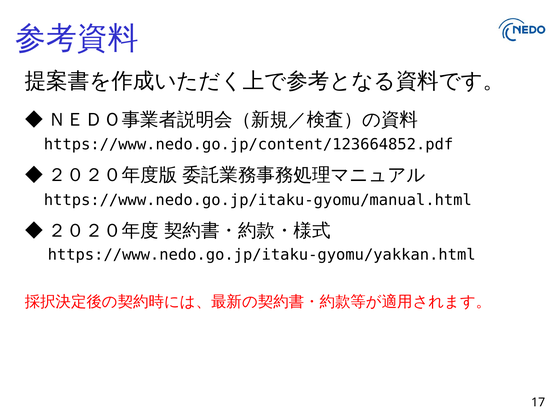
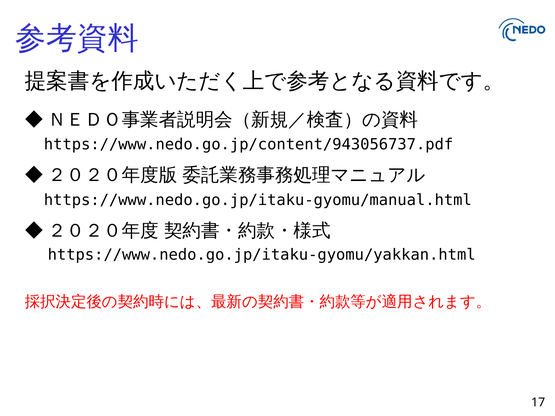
https://www.nedo.go.jp/content/123664852.pdf: https://www.nedo.go.jp/content/123664852.pdf -> https://www.nedo.go.jp/content/943056737.pdf
